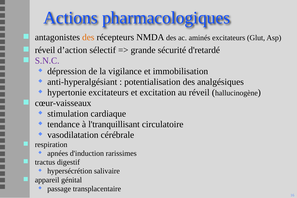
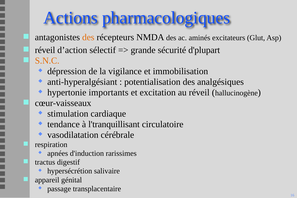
d'retardé: d'retardé -> d'plupart
S.N.C colour: purple -> orange
hypertonie excitateurs: excitateurs -> importants
